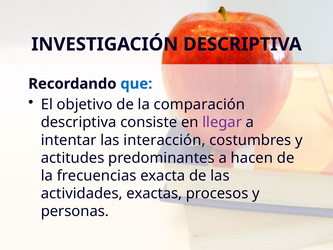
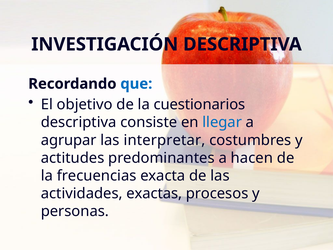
comparación: comparación -> cuestionarios
llegar colour: purple -> blue
intentar: intentar -> agrupar
interacción: interacción -> interpretar
